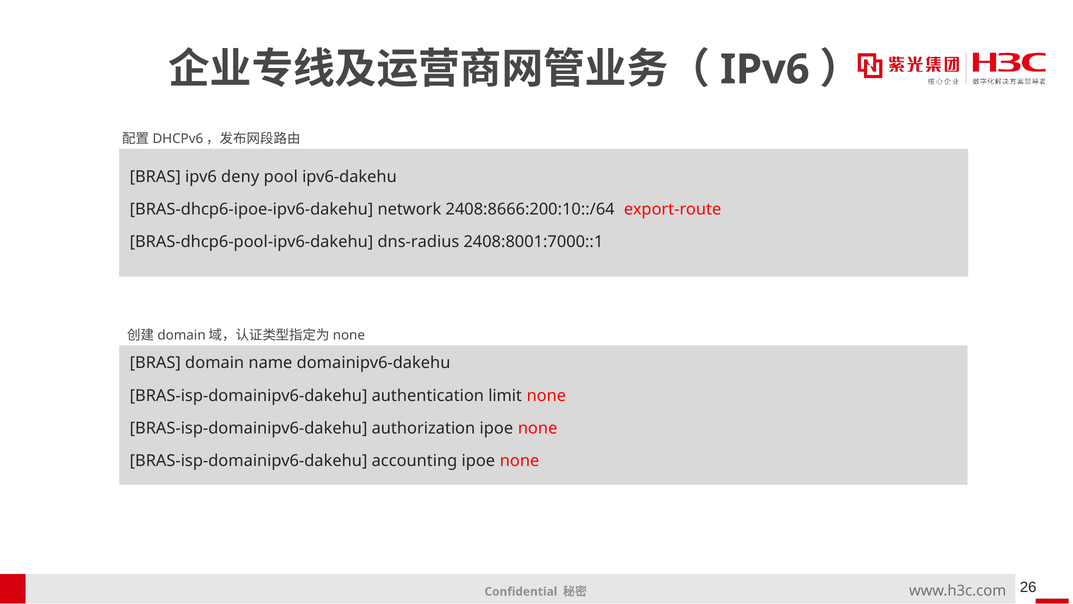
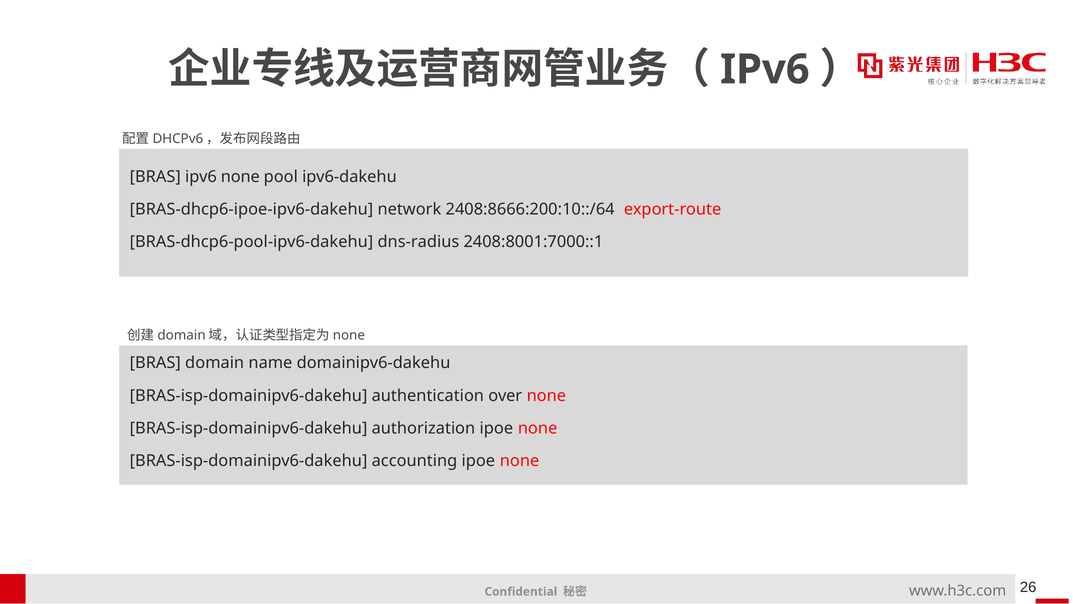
ipv6 deny: deny -> none
limit: limit -> over
